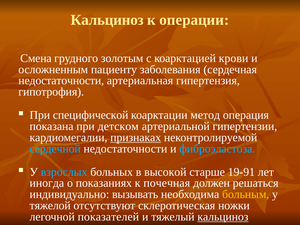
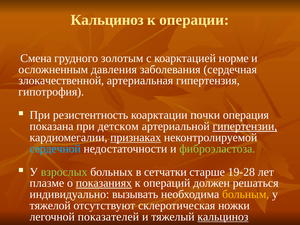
крови: крови -> норме
пациенту: пациенту -> давления
недостаточности at (61, 81): недостаточности -> злокачественной
специфической: специфической -> резистентность
метод: метод -> почки
гипертензии underline: none -> present
фиброэластоза colour: light blue -> light green
взрослых colour: light blue -> light green
высокой: высокой -> сетчатки
19-91: 19-91 -> 19-28
иногда: иногда -> плазме
показаниях underline: none -> present
почечная: почечная -> операций
